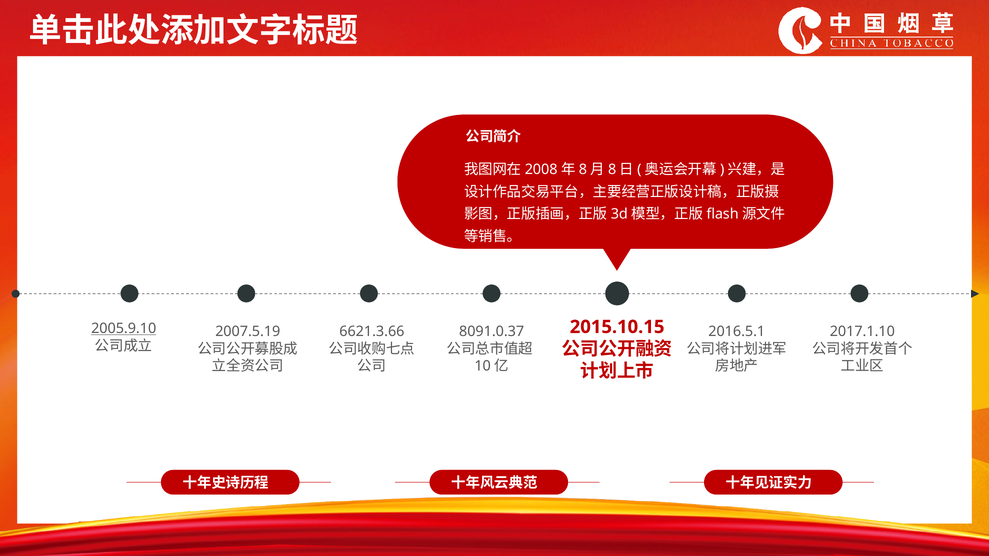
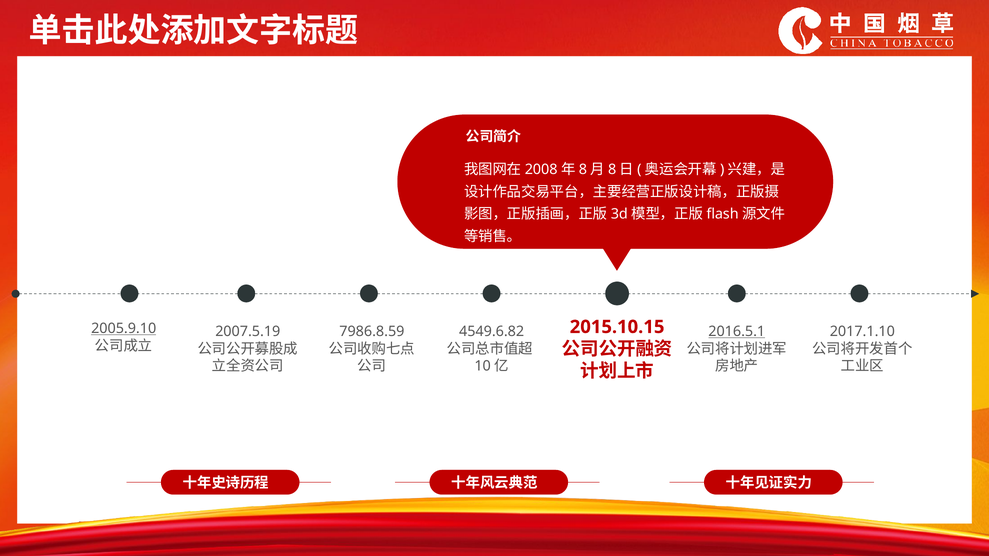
6621.3.66: 6621.3.66 -> 7986.8.59
8091.0.37: 8091.0.37 -> 4549.6.82
2016.5.1 underline: none -> present
